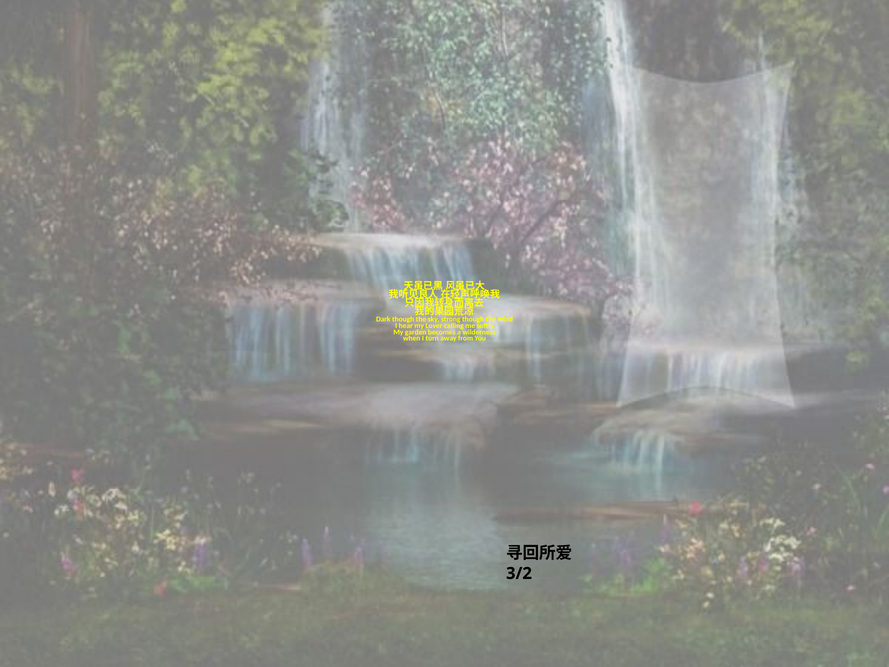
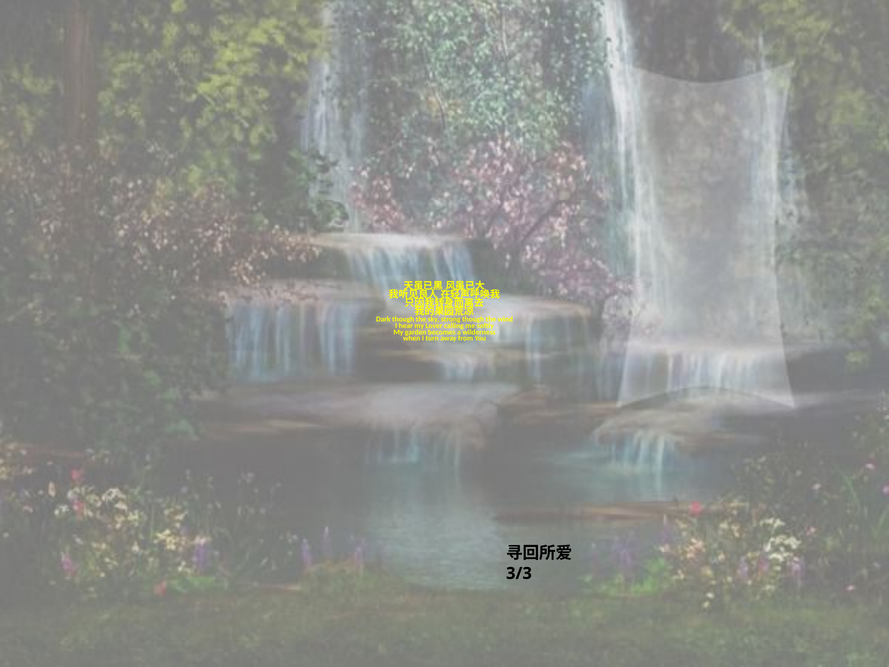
3/2: 3/2 -> 3/3
